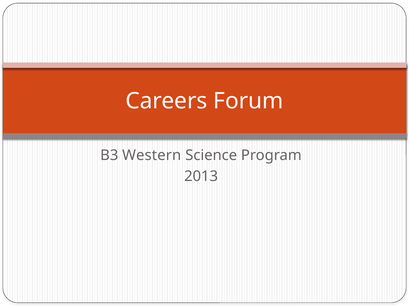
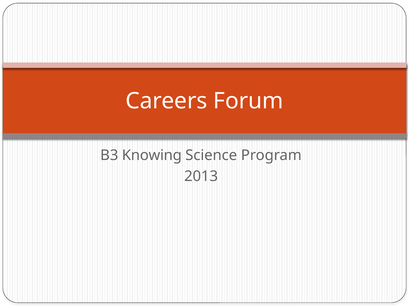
Western: Western -> Knowing
